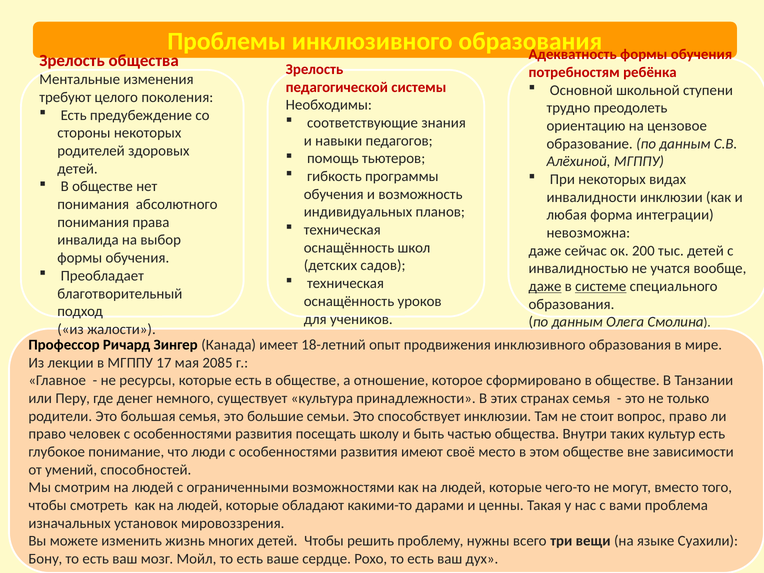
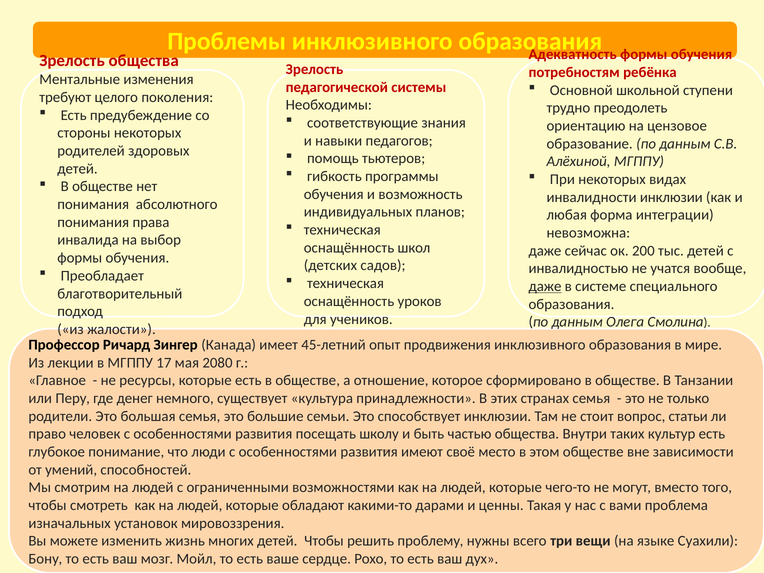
системе underline: present -> none
18-летний: 18-летний -> 45-летний
2085: 2085 -> 2080
вопрос право: право -> статьи
